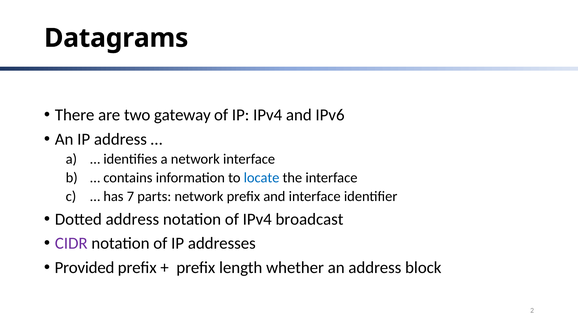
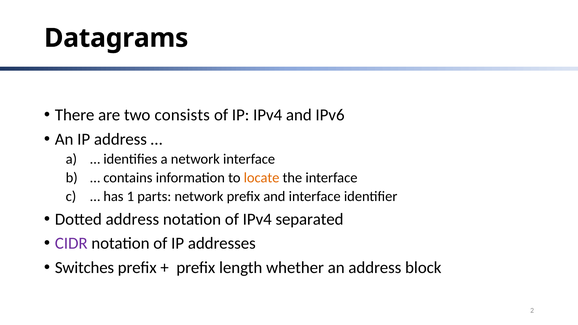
gateway: gateway -> consists
locate colour: blue -> orange
7: 7 -> 1
broadcast: broadcast -> separated
Provided: Provided -> Switches
